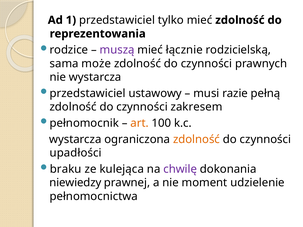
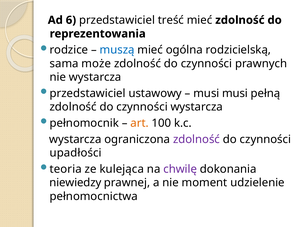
1: 1 -> 6
tylko: tylko -> treść
muszą colour: purple -> blue
łącznie: łącznie -> ogólna
musi razie: razie -> musi
czynności zakresem: zakresem -> wystarcza
zdolność at (196, 139) colour: orange -> purple
braku: braku -> teoria
